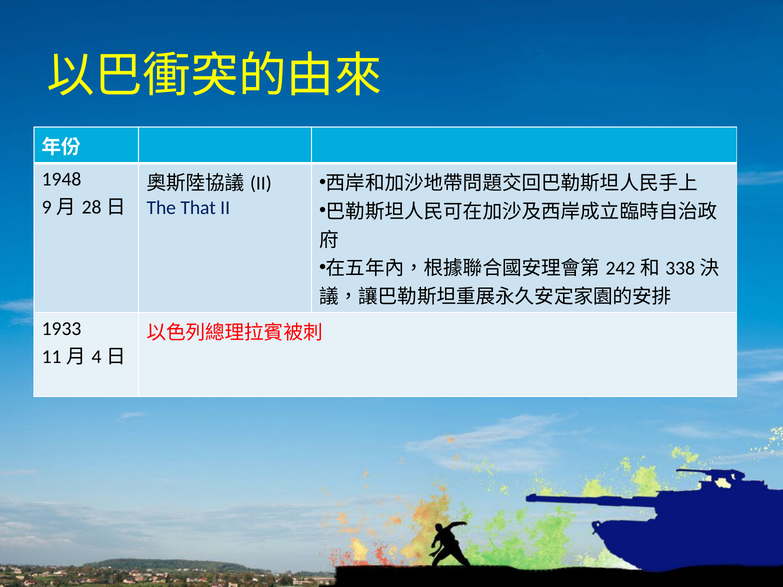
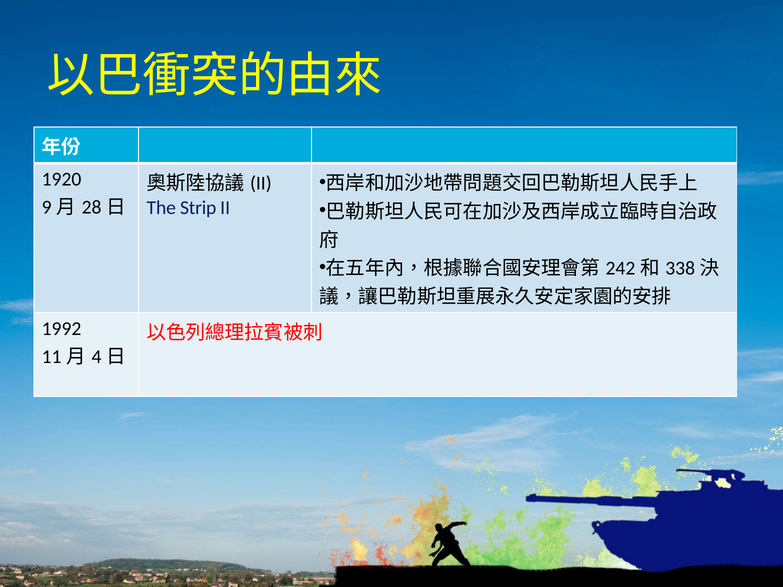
1948: 1948 -> 1920
That: That -> Strip
1933: 1933 -> 1992
